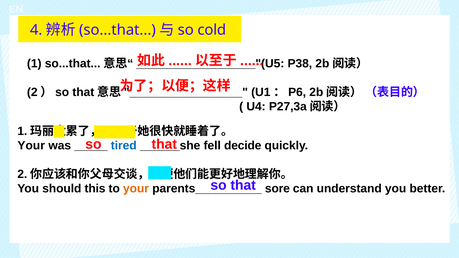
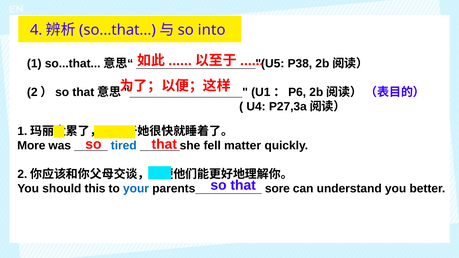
cold: cold -> into
Your at (31, 146): Your -> More
decide: decide -> matter
your at (136, 189) colour: orange -> blue
